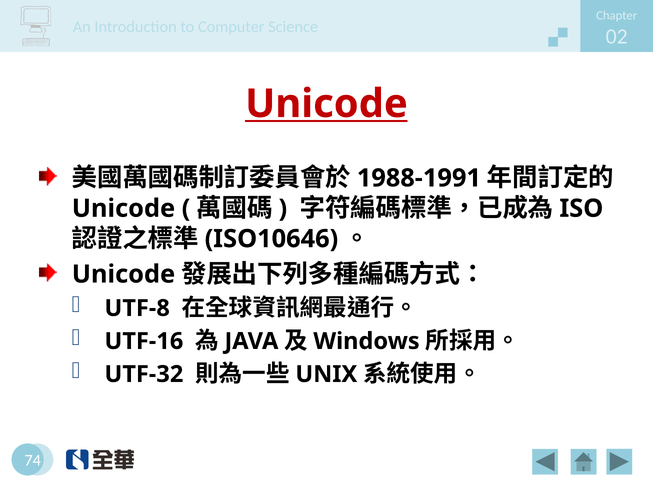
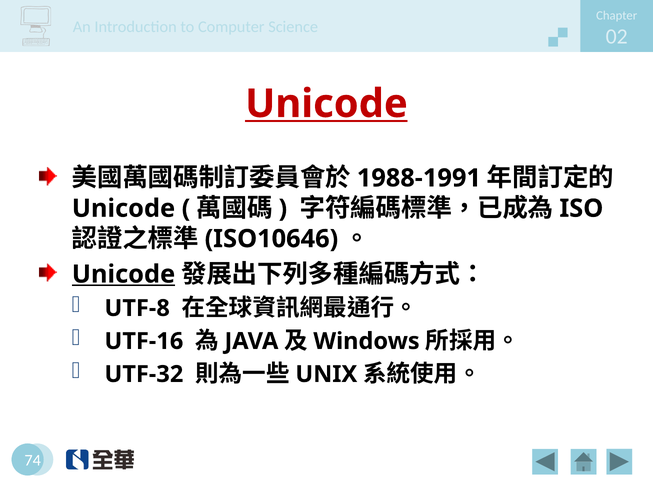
Unicode at (123, 275) underline: none -> present
